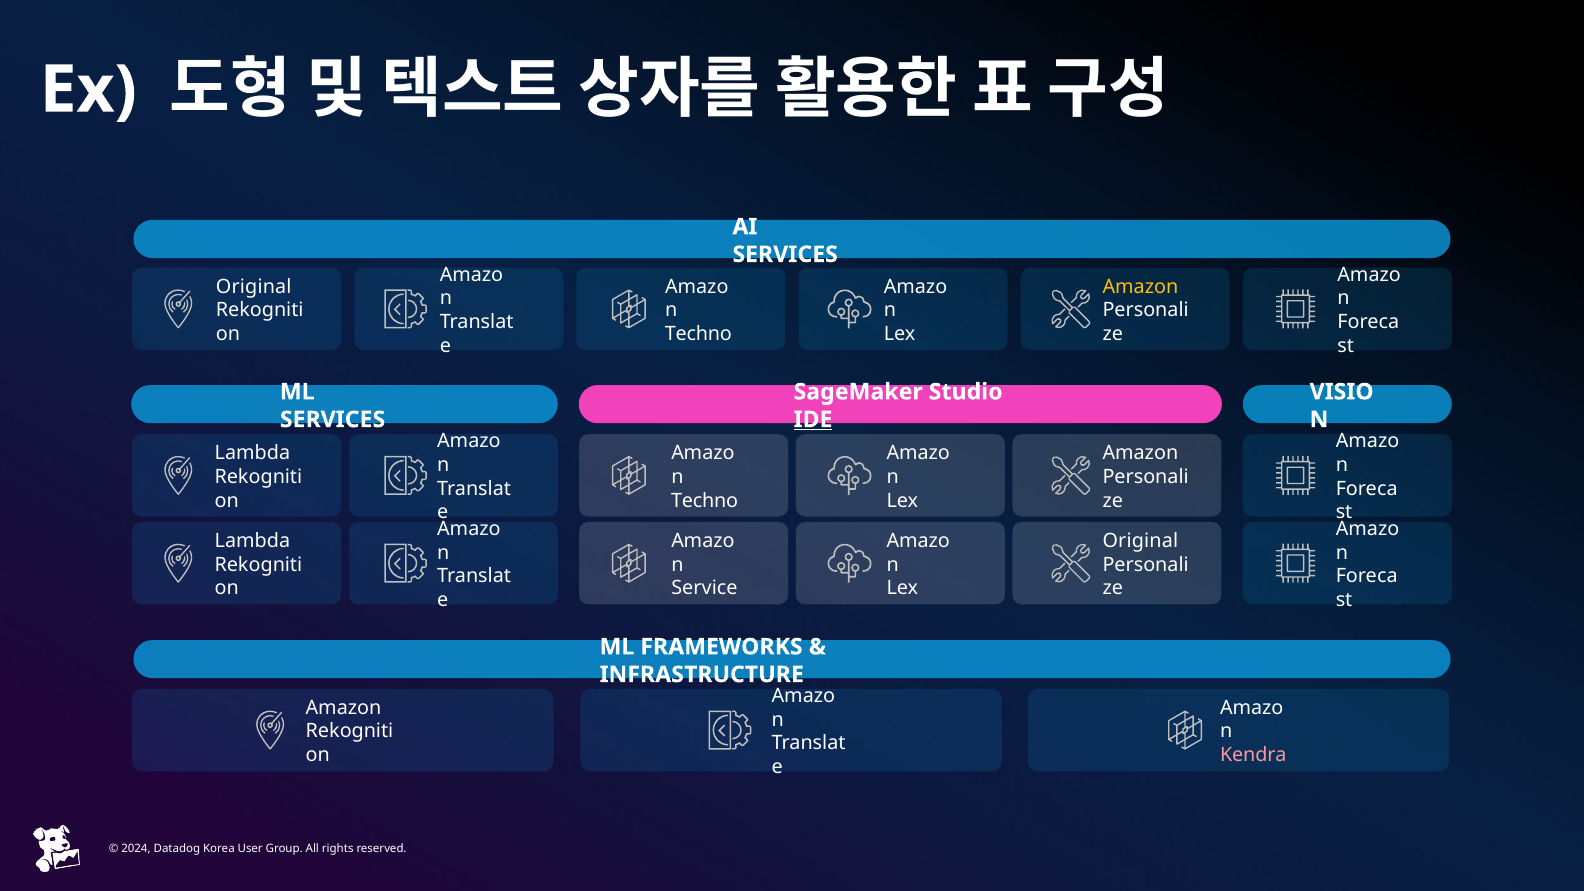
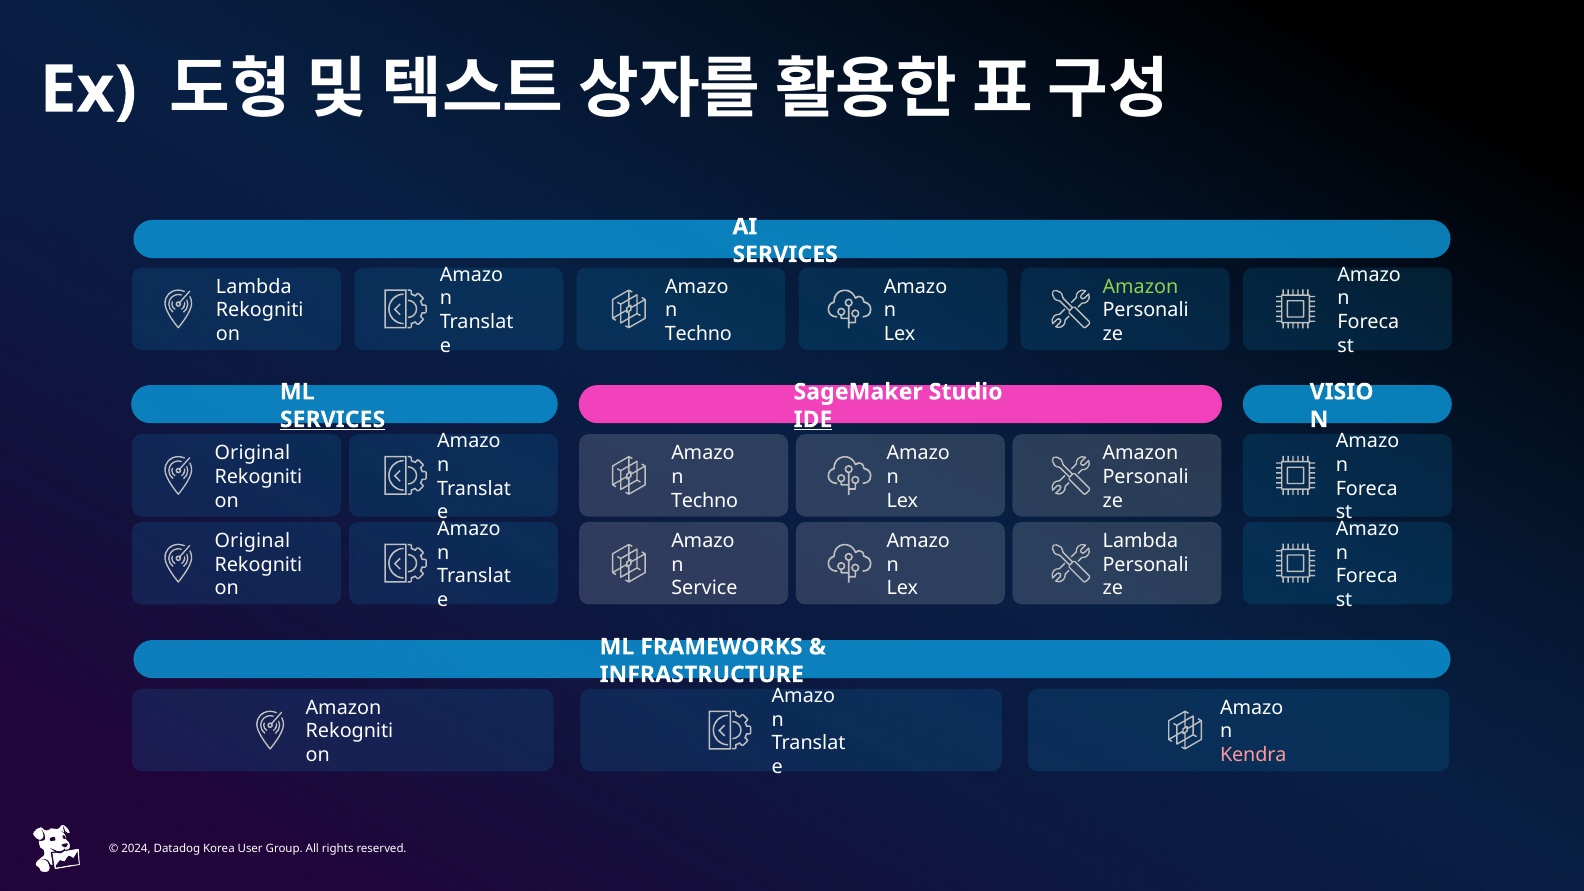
Original at (254, 286): Original -> Lambda
Amazon at (1140, 286) colour: yellow -> light green
SERVICES at (333, 420) underline: none -> present
Lambda at (252, 453): Lambda -> Original
Lambda at (252, 541): Lambda -> Original
Original at (1140, 541): Original -> Lambda
